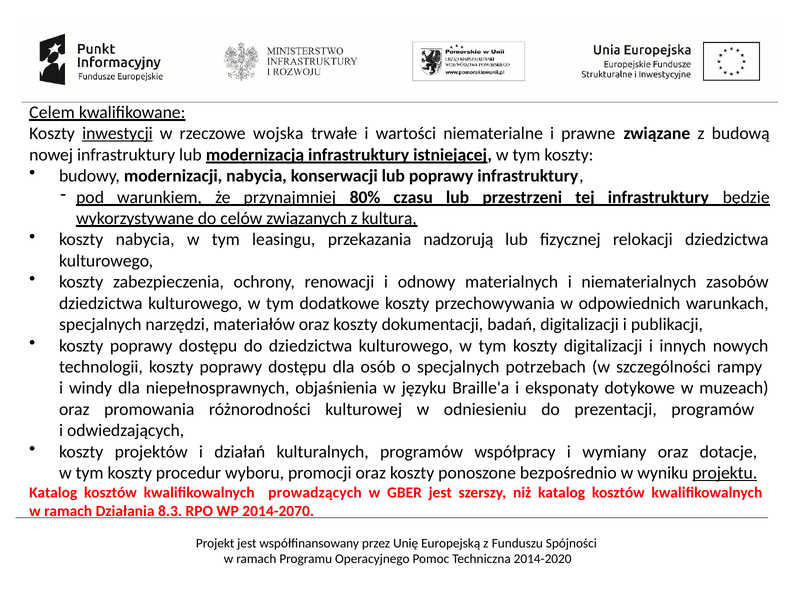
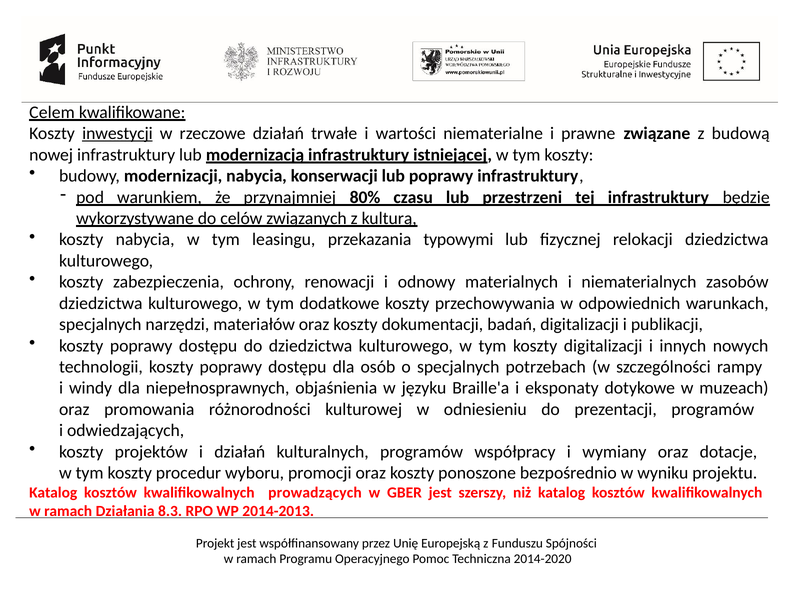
rzeczowe wojska: wojska -> działań
nadzorują: nadzorują -> typowymi
projektu underline: present -> none
2014-2070: 2014-2070 -> 2014-2013
